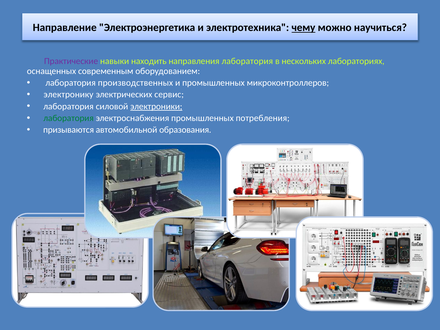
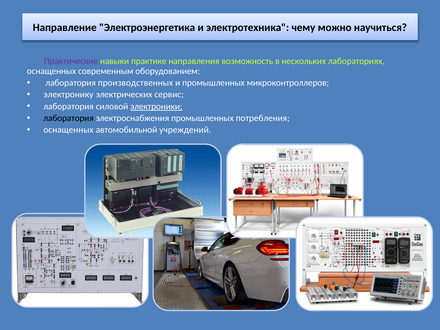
чему underline: present -> none
находить: находить -> практике
направления лаборатория: лаборатория -> возможность
лаборатория at (69, 118) colour: green -> black
призываются at (69, 130): призываются -> оснащенных
образования: образования -> учреждений
